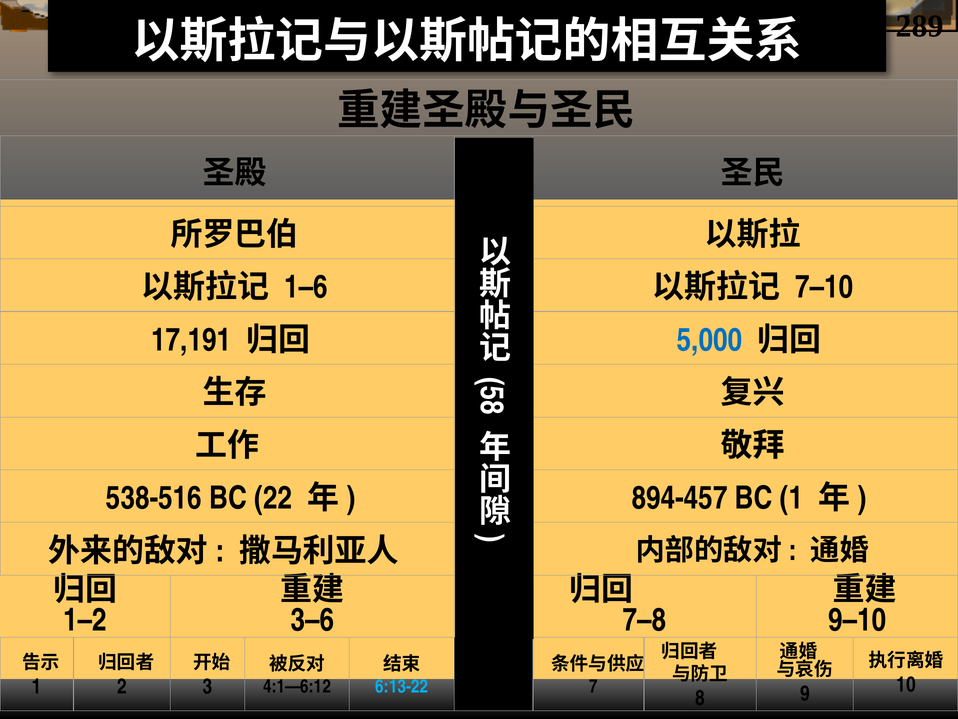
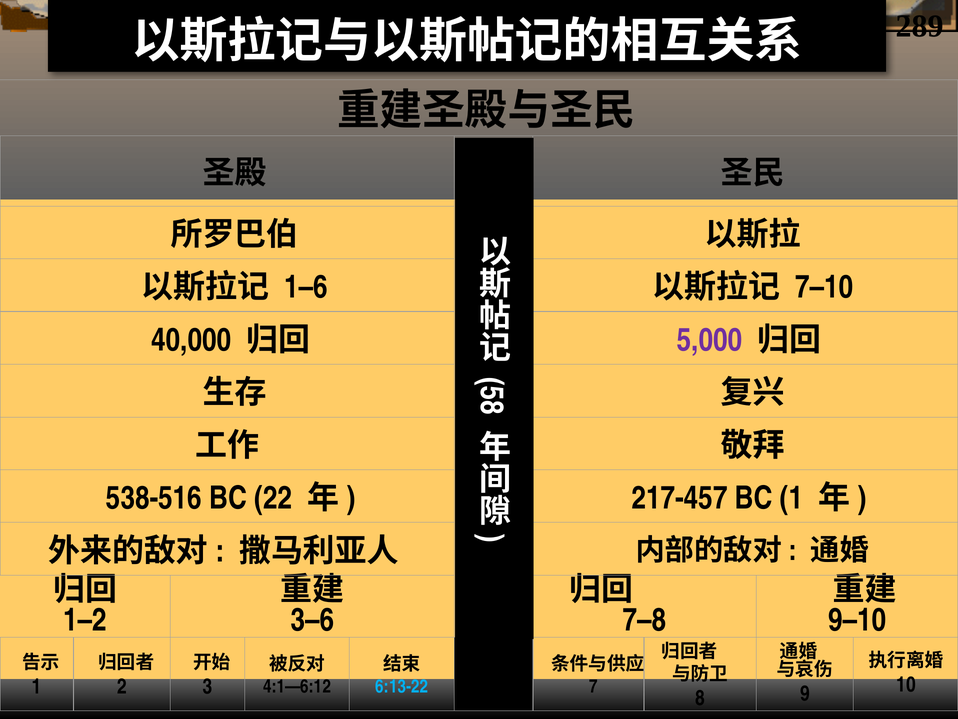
17,191: 17,191 -> 40,000
5,000 colour: blue -> purple
894-457: 894-457 -> 217-457
